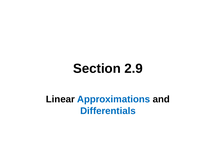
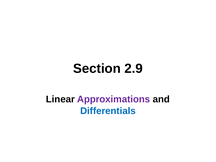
Approximations colour: blue -> purple
